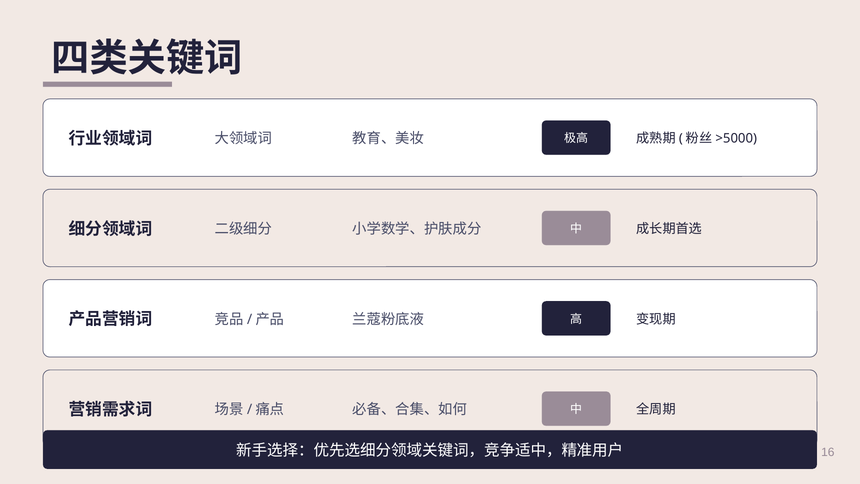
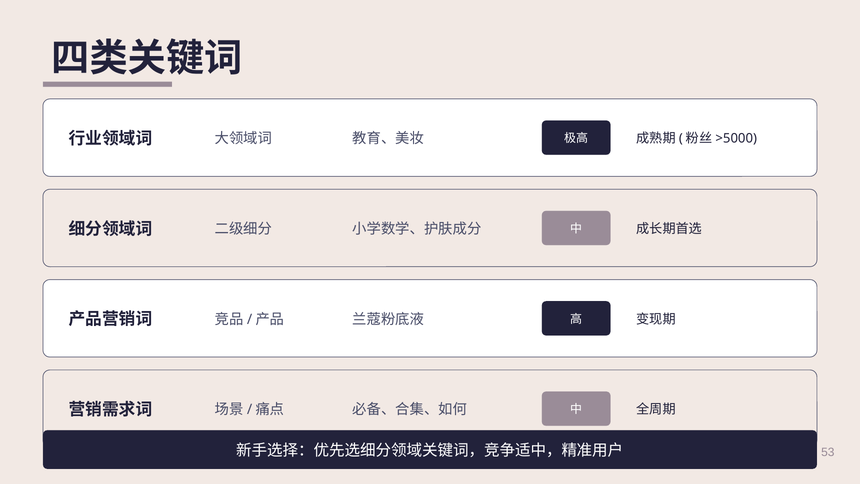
16: 16 -> 53
